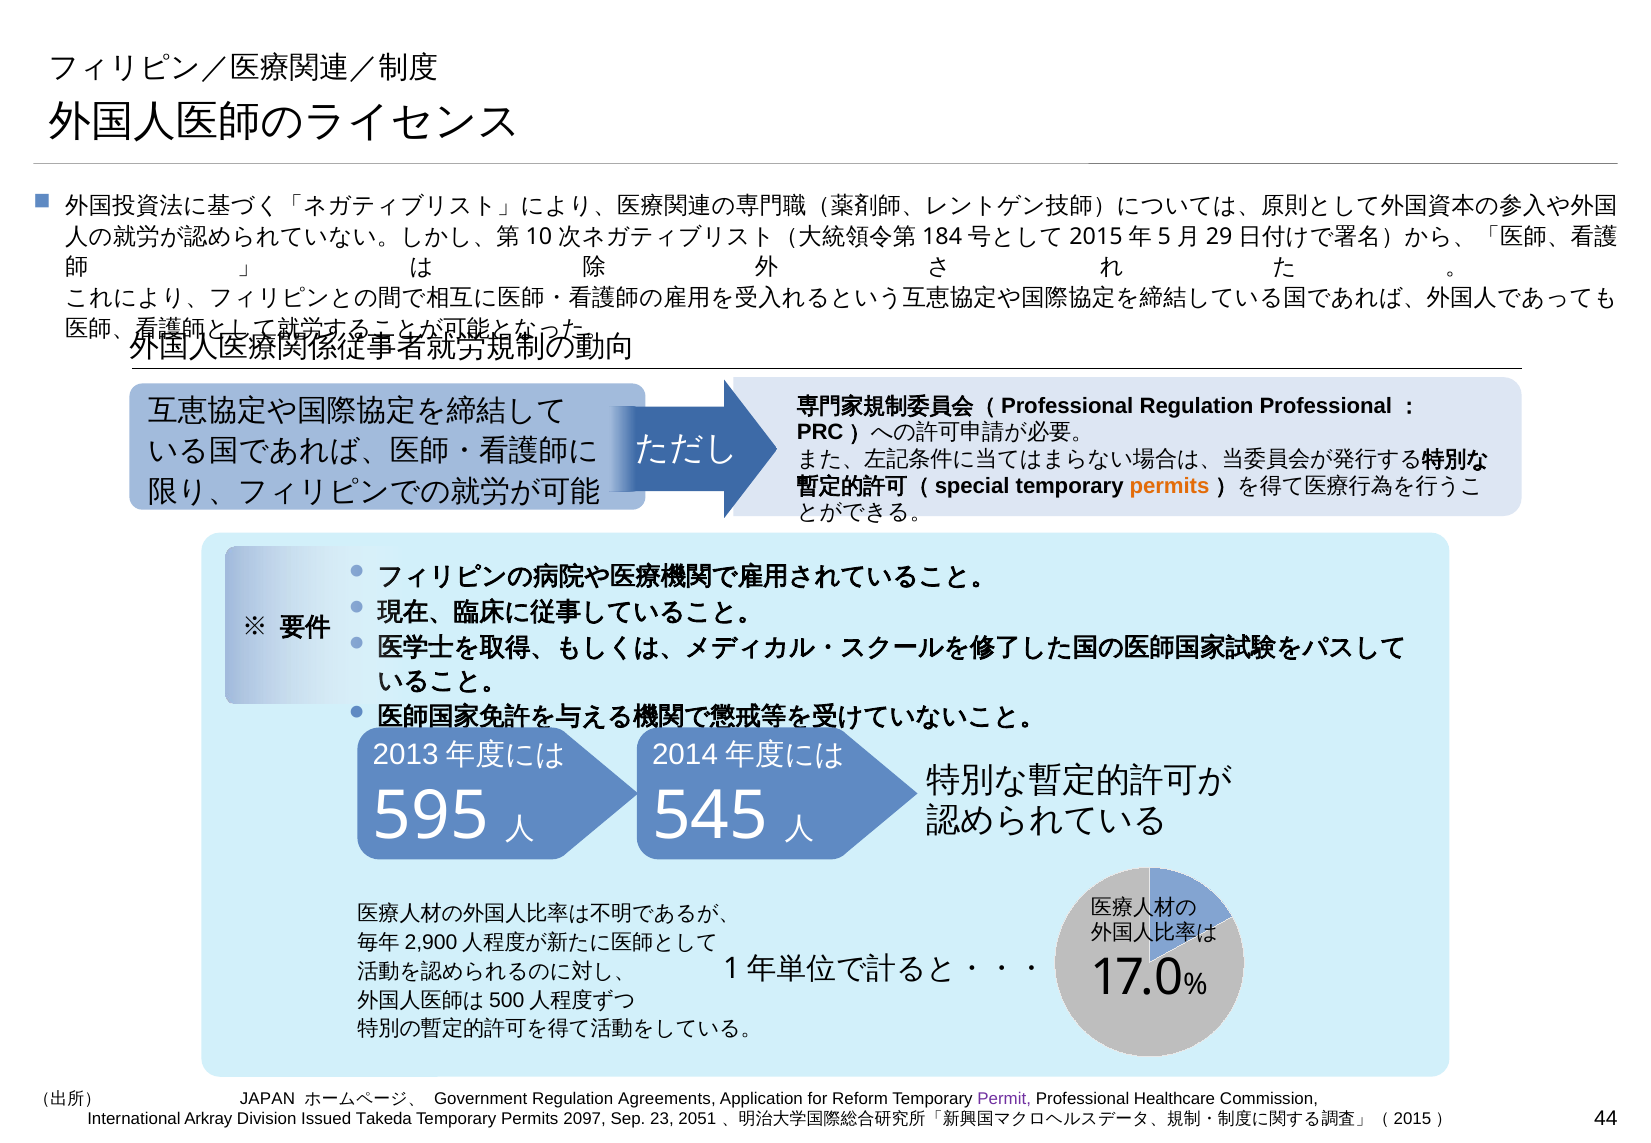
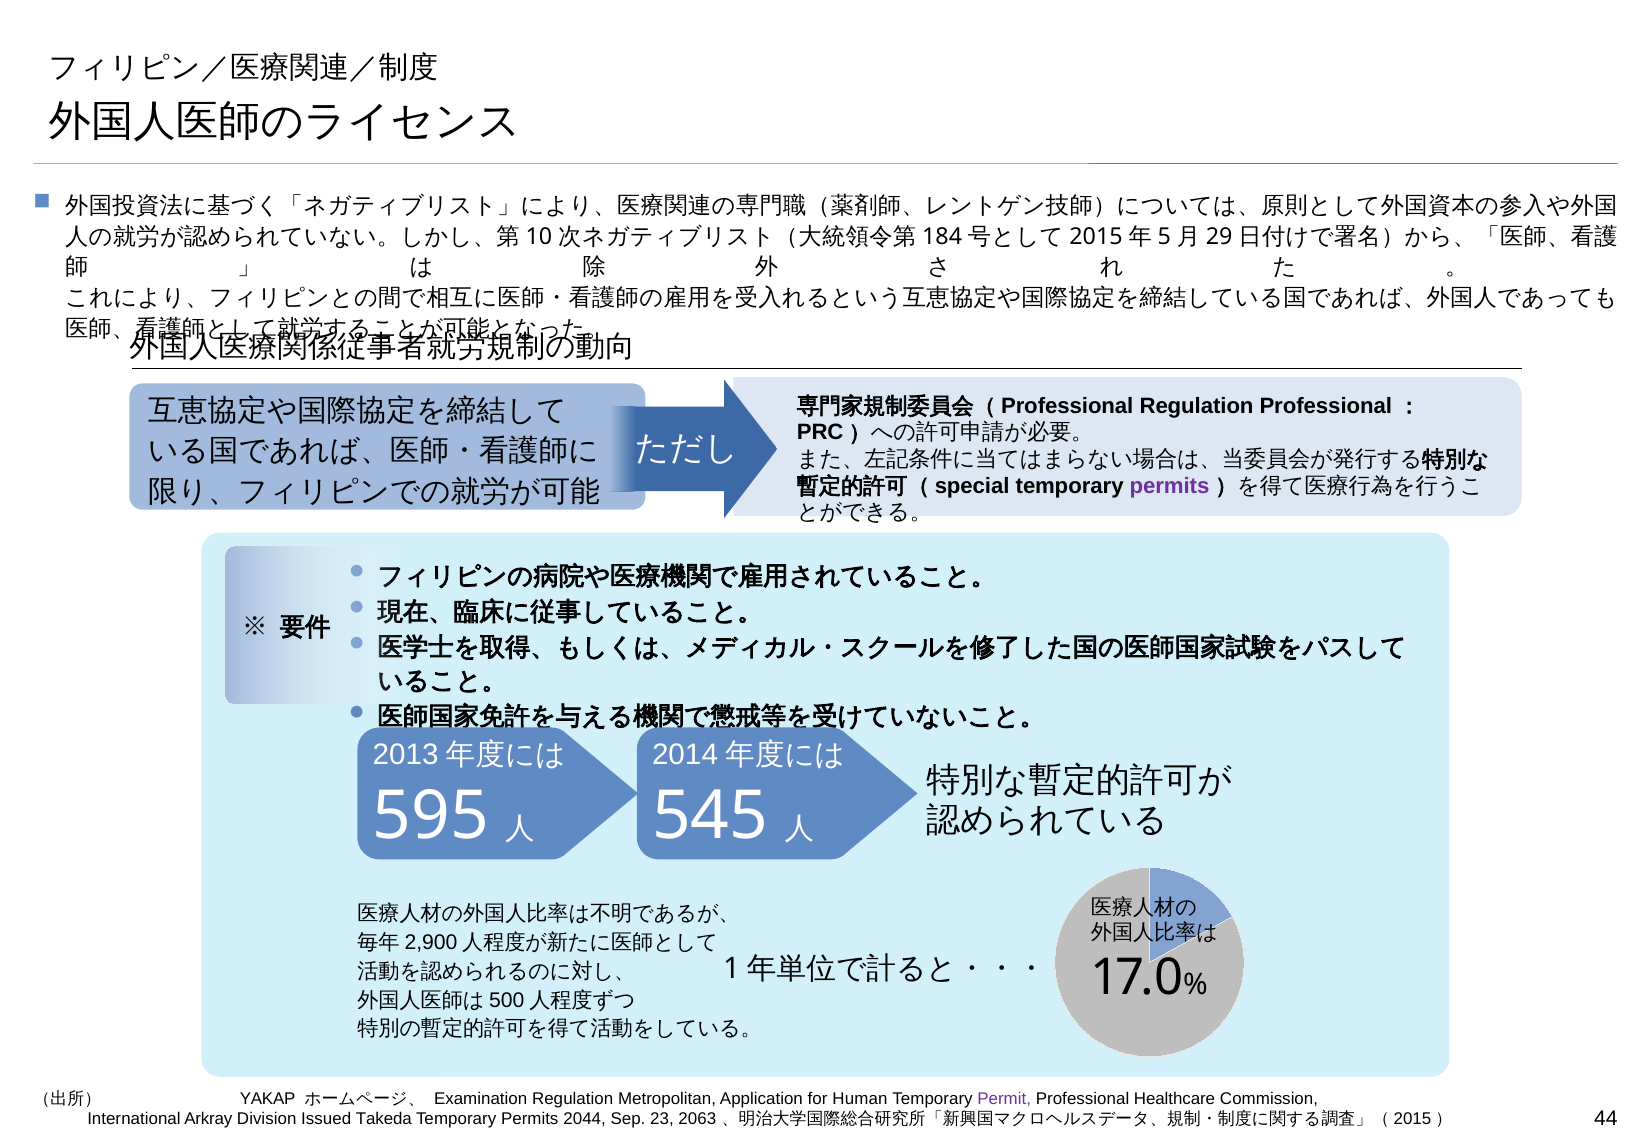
permits at (1169, 486) colour: orange -> purple
JAPAN: JAPAN -> YAKAP
Government: Government -> Examination
Agreements: Agreements -> Metropolitan
Reform: Reform -> Human
2097: 2097 -> 2044
2051: 2051 -> 2063
